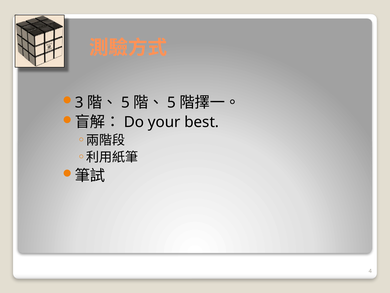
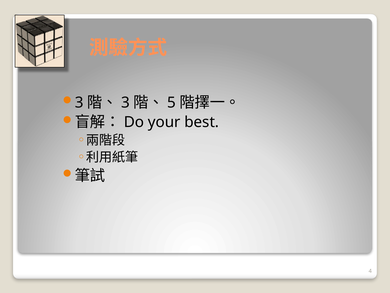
5 at (125, 102): 5 -> 3
